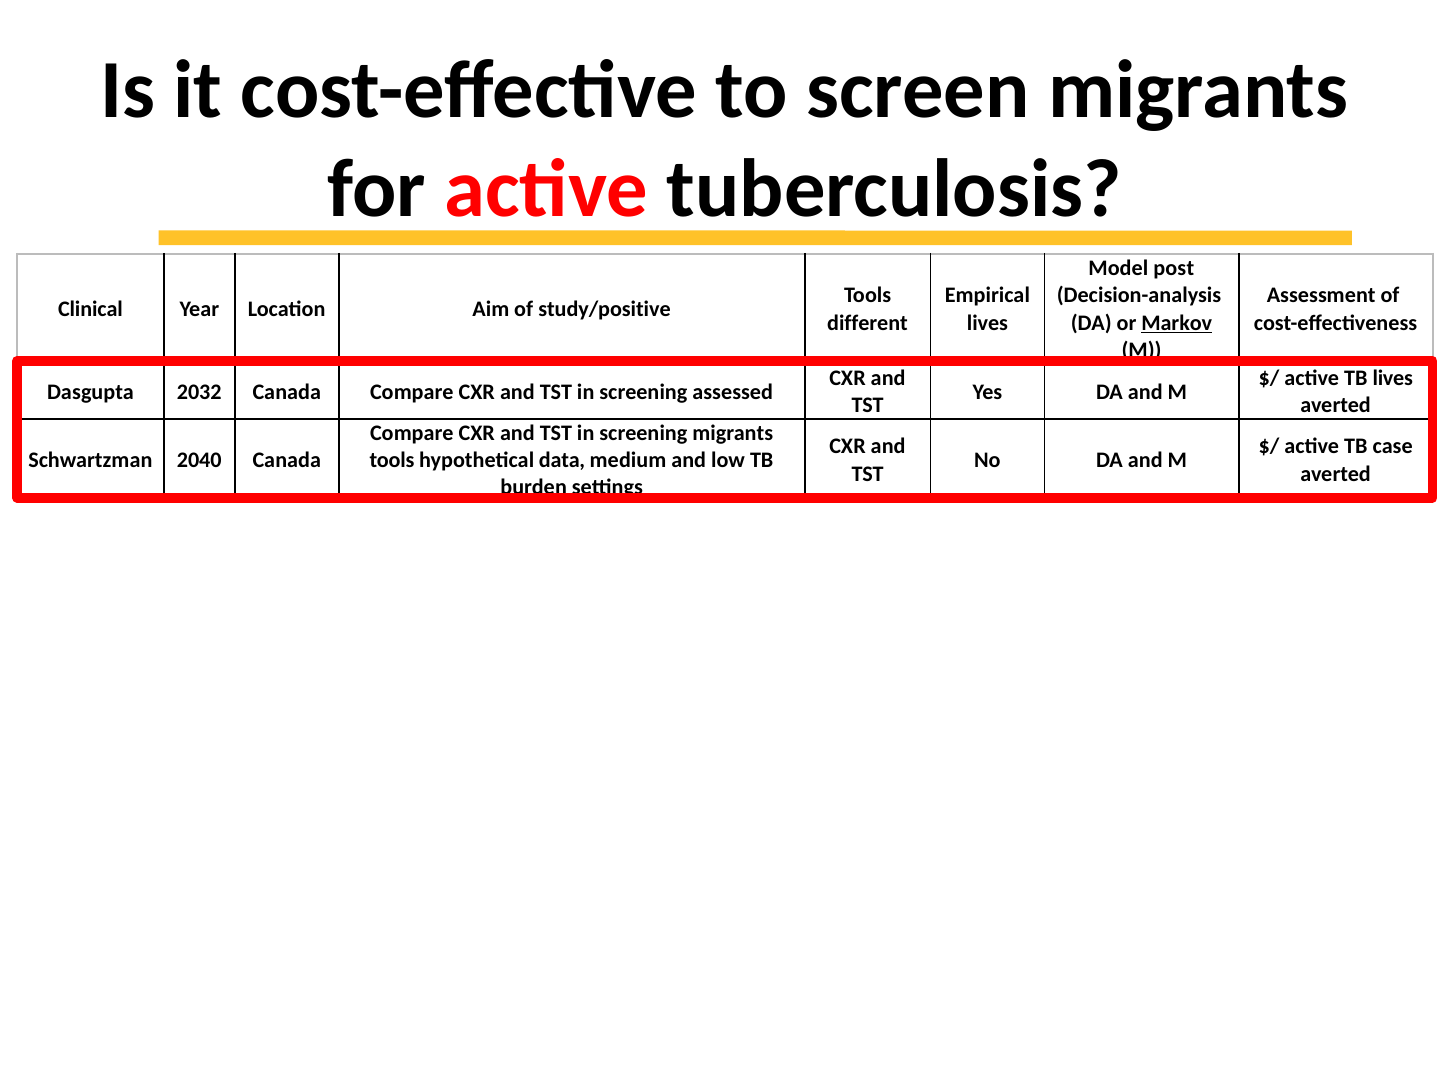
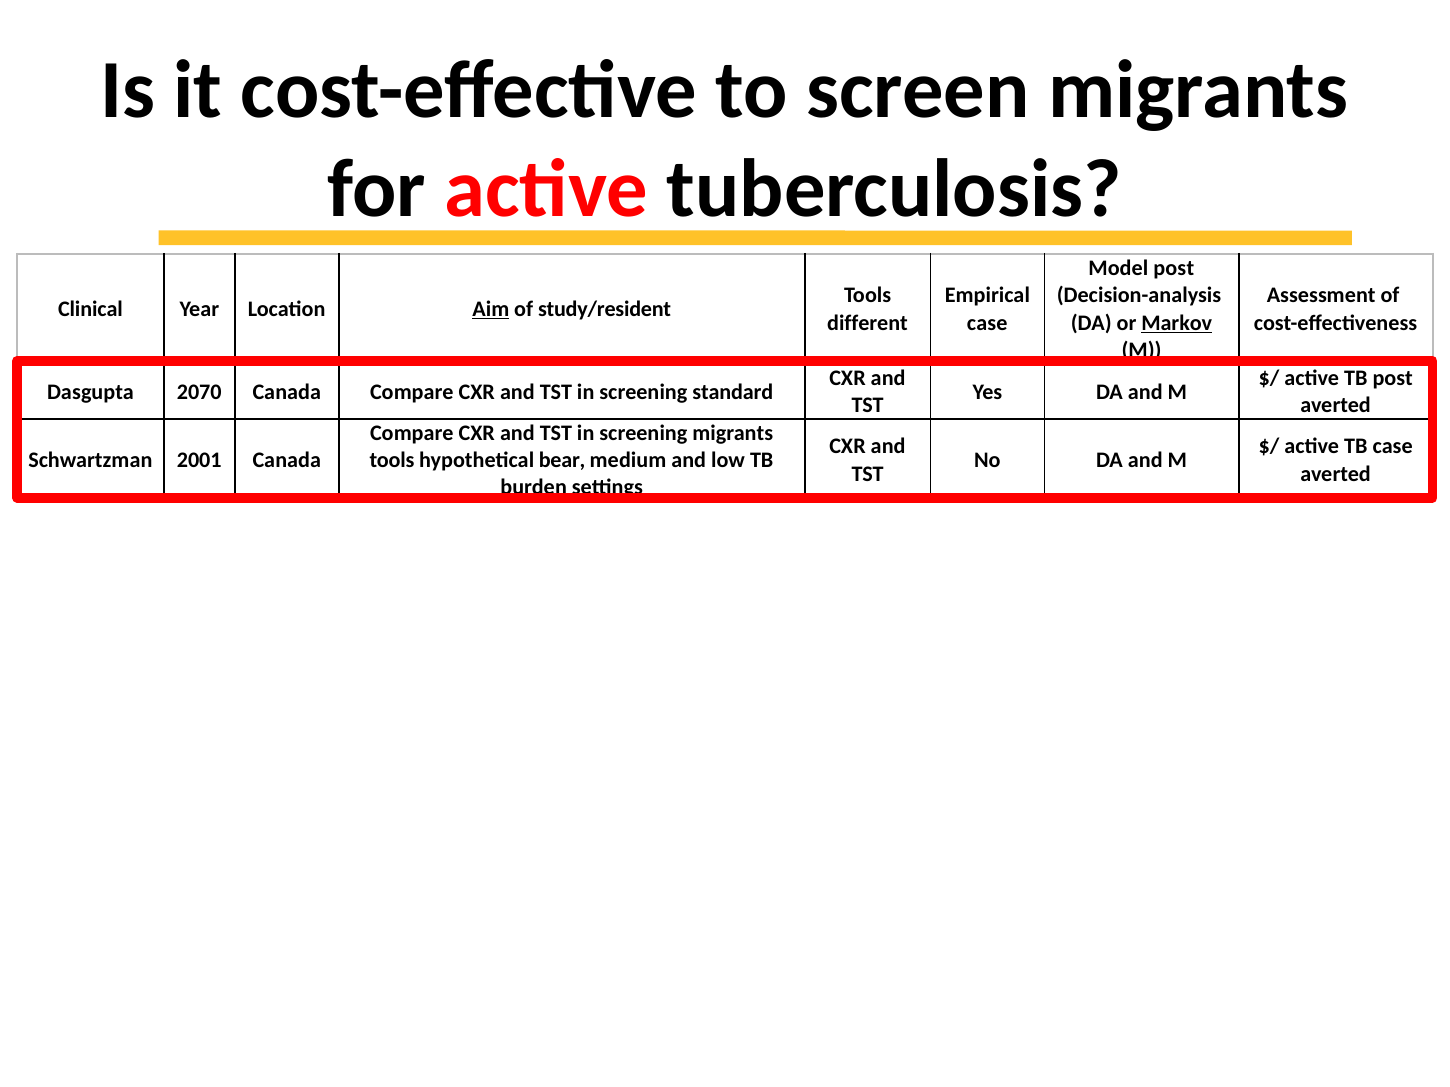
Aim underline: none -> present
study/positive: study/positive -> study/resident
lives at (987, 323): lives -> case
TB lives: lives -> post
2032: 2032 -> 2070
assessed: assessed -> standard
2040: 2040 -> 2001
data: data -> bear
